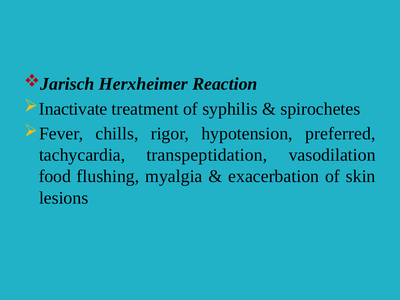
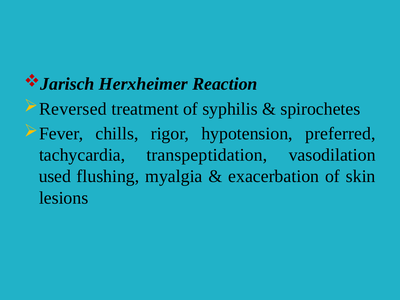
Inactivate: Inactivate -> Reversed
food: food -> used
